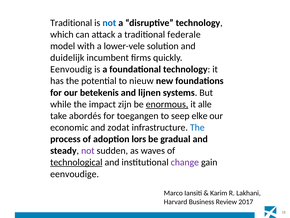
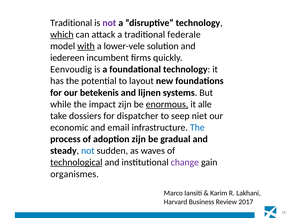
not at (109, 23) colour: blue -> purple
which underline: none -> present
with underline: none -> present
duidelijk: duidelijk -> iedereen
nieuw: nieuw -> layout
abordés: abordés -> dossiers
toegangen: toegangen -> dispatcher
elke: elke -> niet
zodat: zodat -> email
adoption lors: lors -> zijn
not at (88, 150) colour: purple -> blue
eenvoudige: eenvoudige -> organismes
